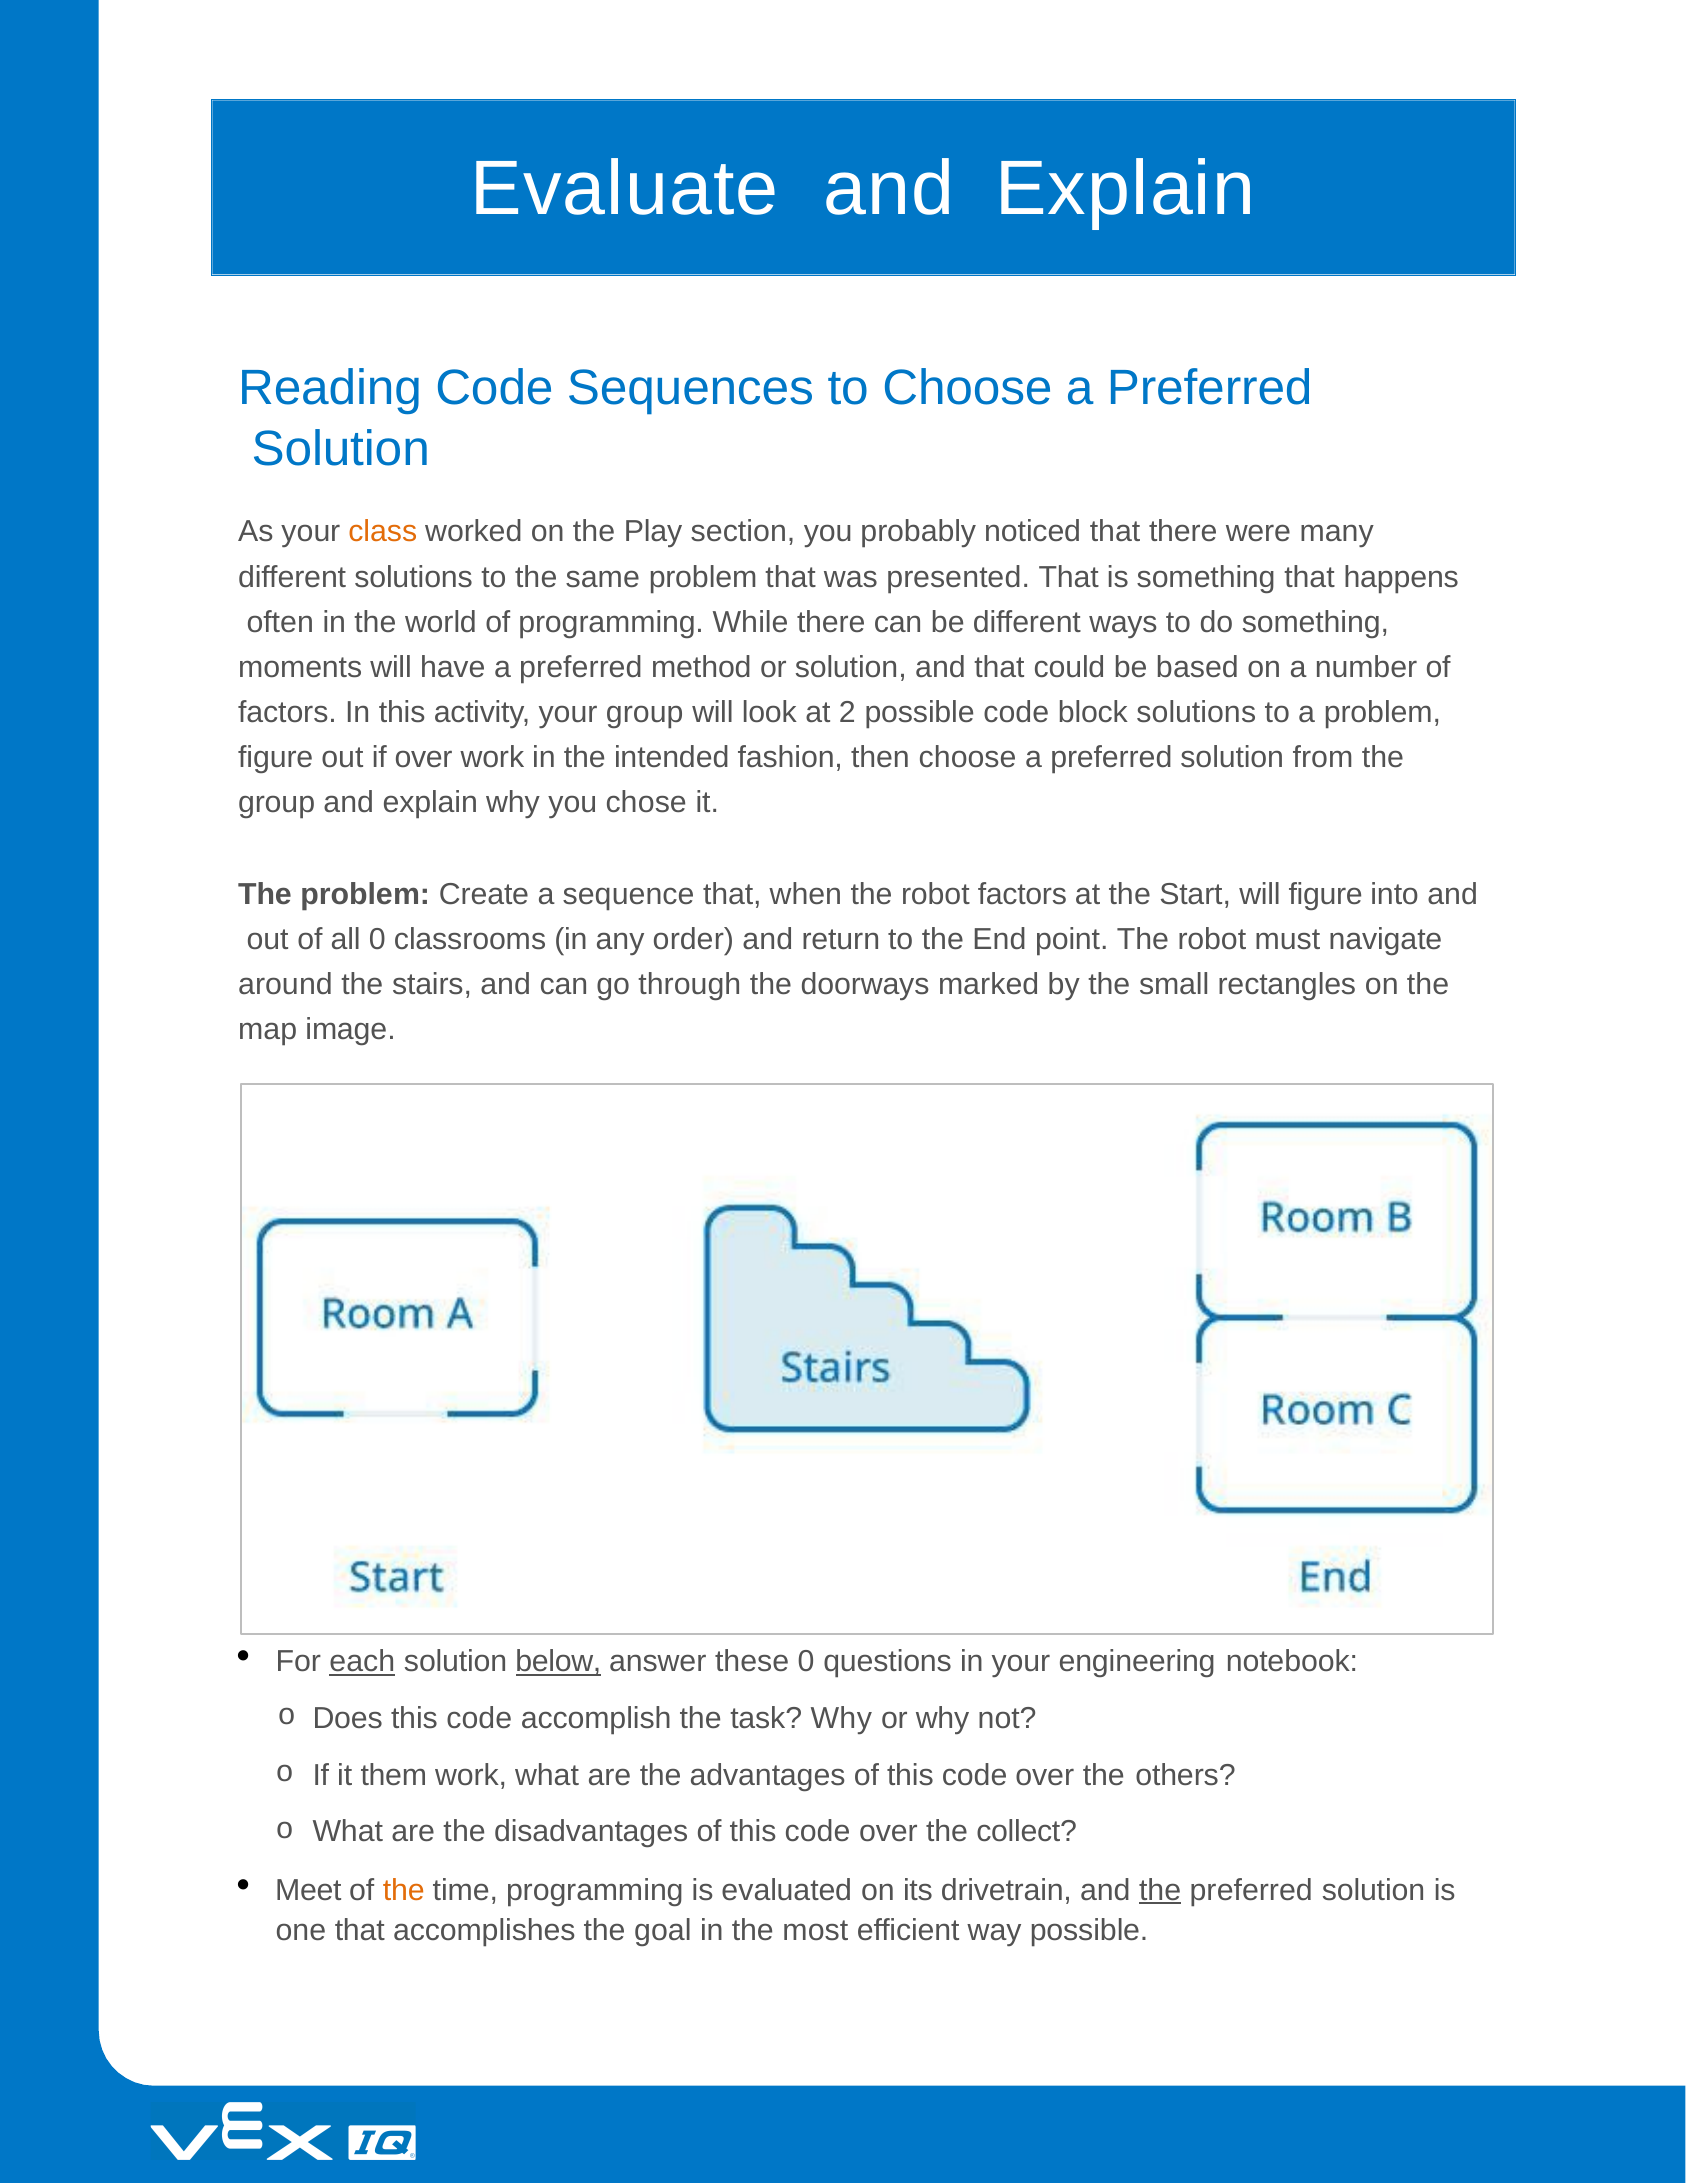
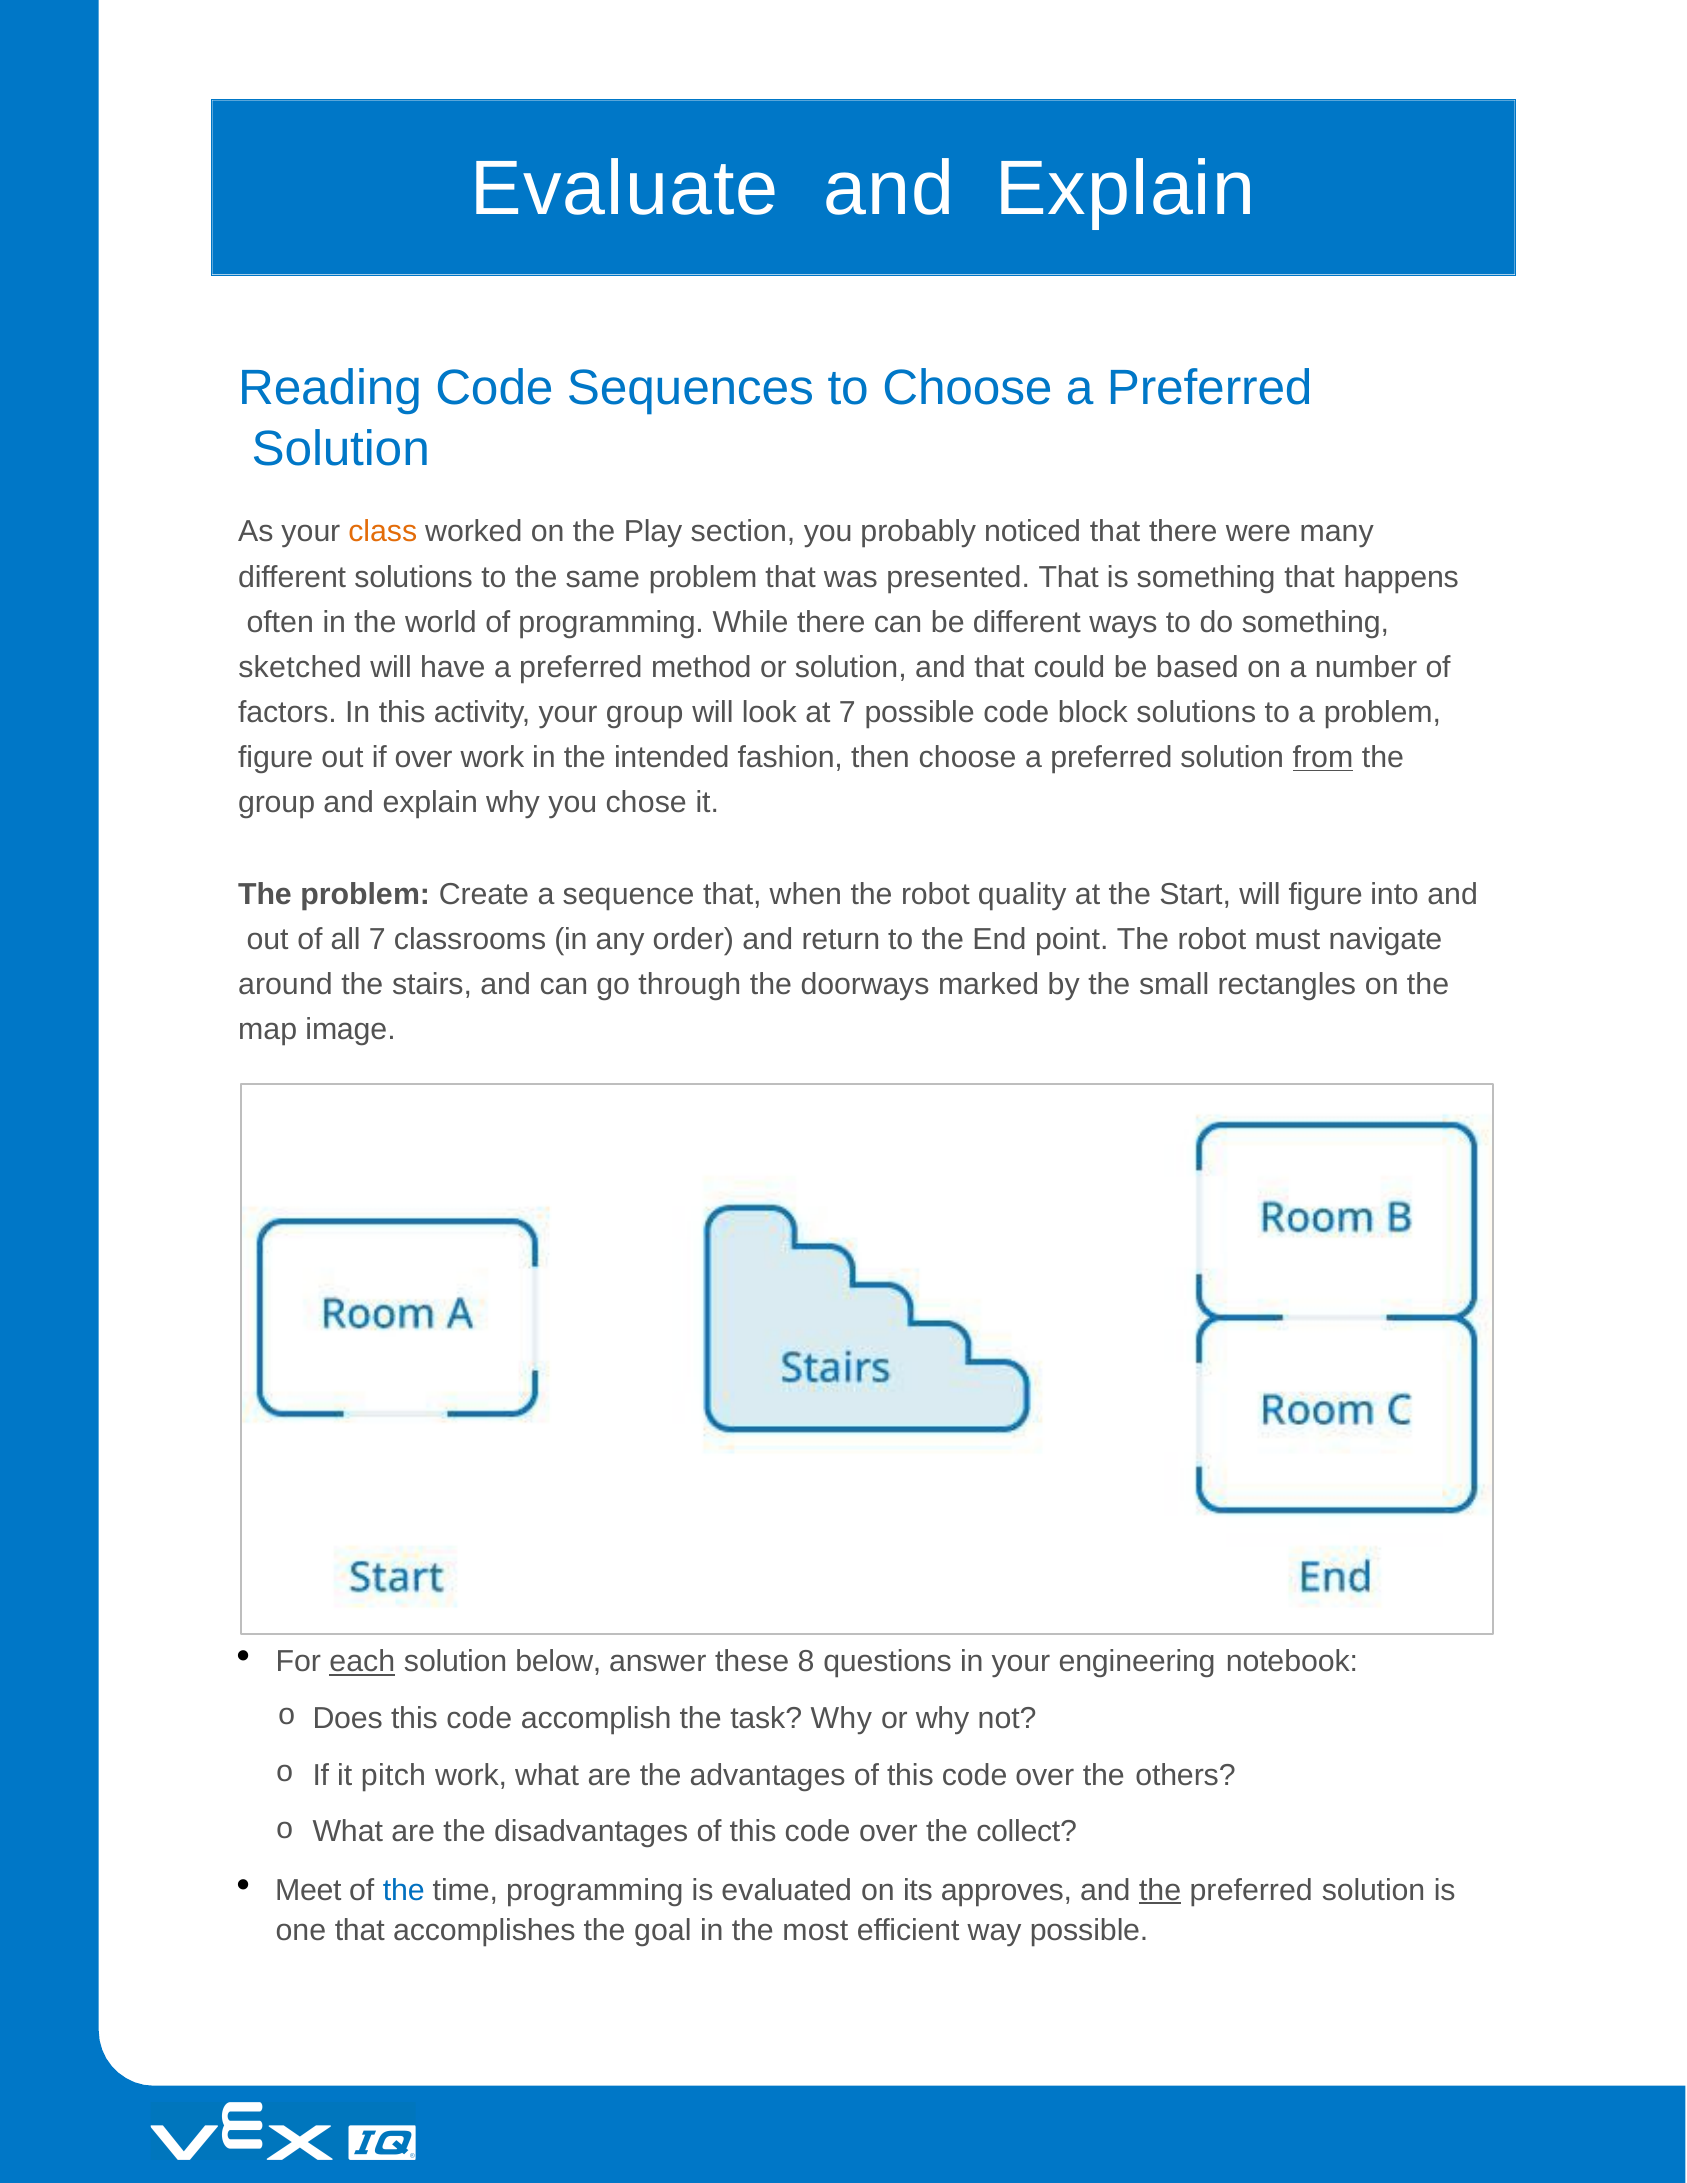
moments: moments -> sketched
at 2: 2 -> 7
from underline: none -> present
robot factors: factors -> quality
all 0: 0 -> 7
below underline: present -> none
these 0: 0 -> 8
them: them -> pitch
the at (404, 1890) colour: orange -> blue
drivetrain: drivetrain -> approves
